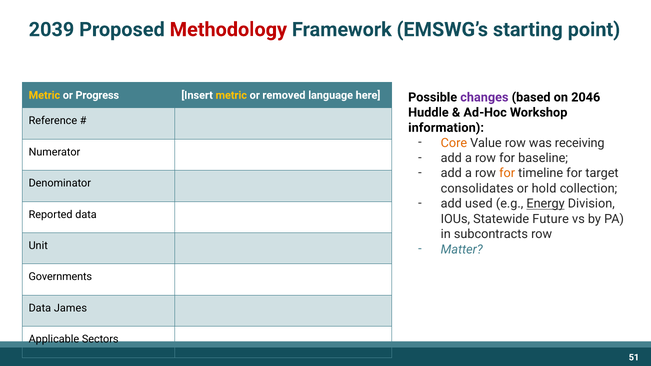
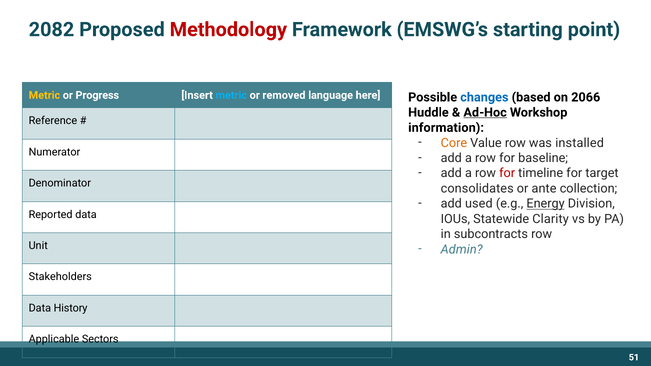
2039: 2039 -> 2082
metric at (231, 95) colour: yellow -> light blue
changes colour: purple -> blue
2046: 2046 -> 2066
Ad-Hoc underline: none -> present
receiving: receiving -> installed
for at (507, 173) colour: orange -> red
hold: hold -> ante
Future: Future -> Clarity
Matter: Matter -> Admin
Governments: Governments -> Stakeholders
James: James -> History
